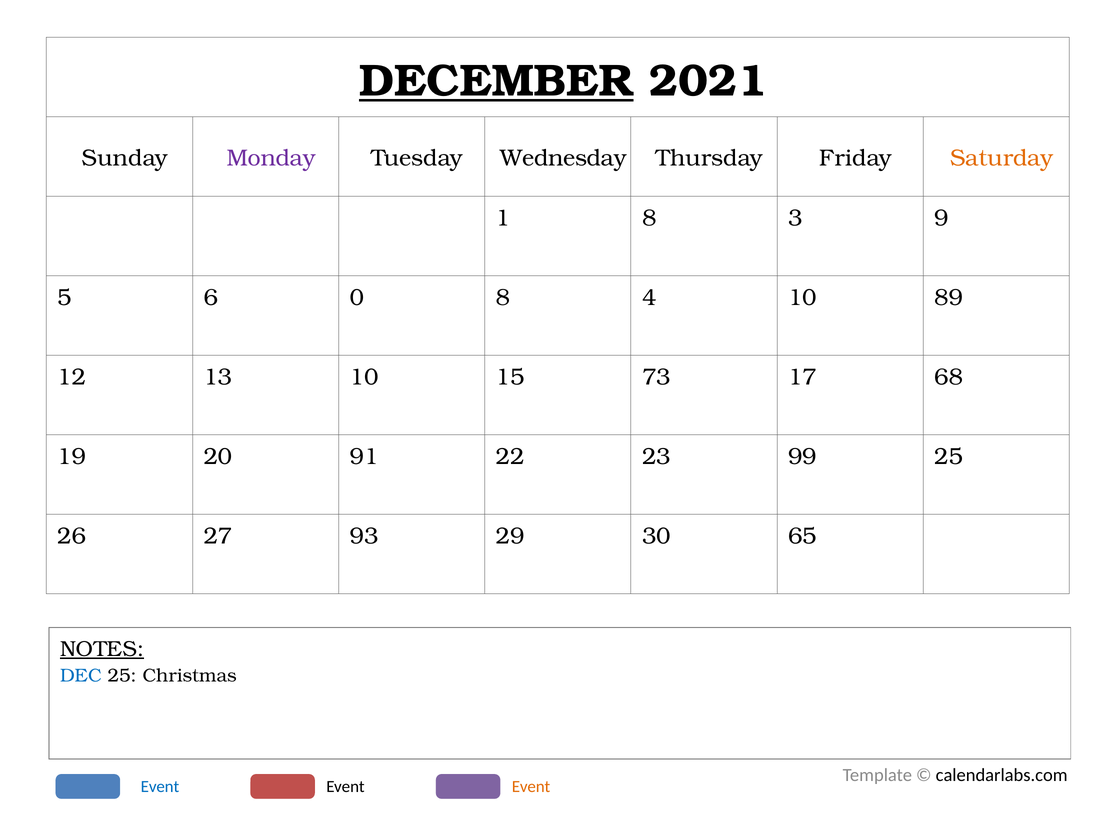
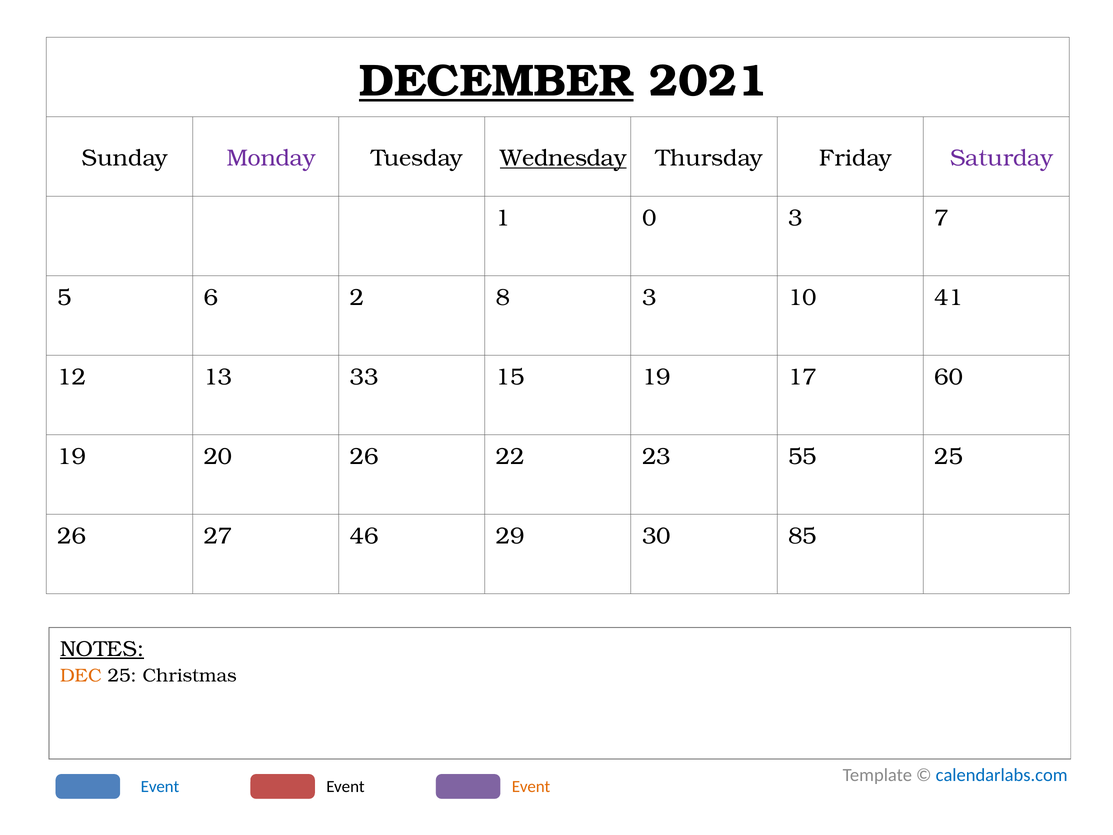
Wednesday underline: none -> present
Saturday colour: orange -> purple
1 8: 8 -> 0
9: 9 -> 7
0: 0 -> 2
8 4: 4 -> 3
89: 89 -> 41
13 10: 10 -> 33
15 73: 73 -> 19
68: 68 -> 60
20 91: 91 -> 26
99: 99 -> 55
93: 93 -> 46
65: 65 -> 85
DEC colour: blue -> orange
calendarlabs.com colour: black -> blue
